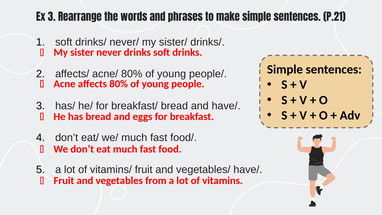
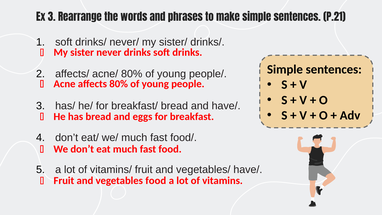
vegetables from: from -> food
